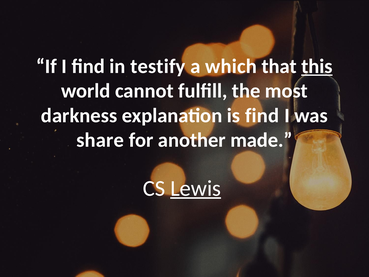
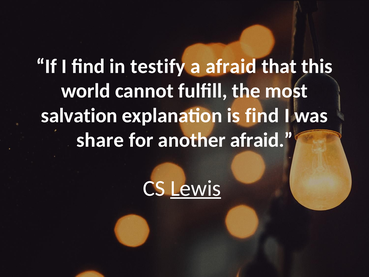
a which: which -> afraid
this underline: present -> none
darkness: darkness -> salvation
another made: made -> afraid
